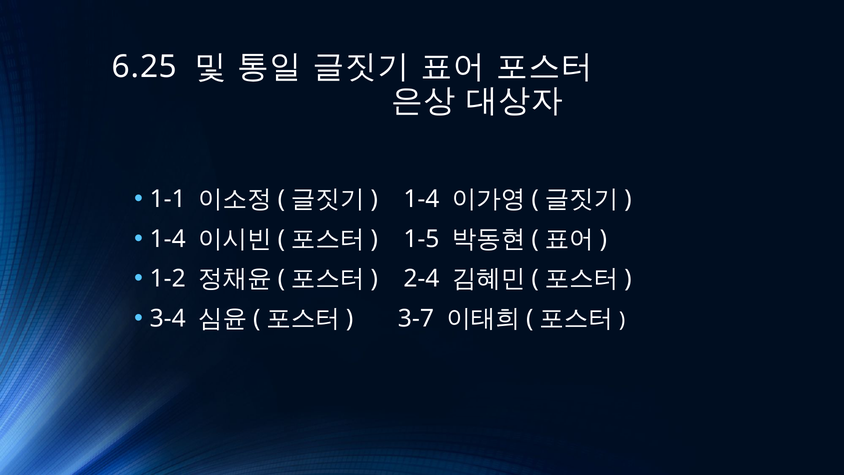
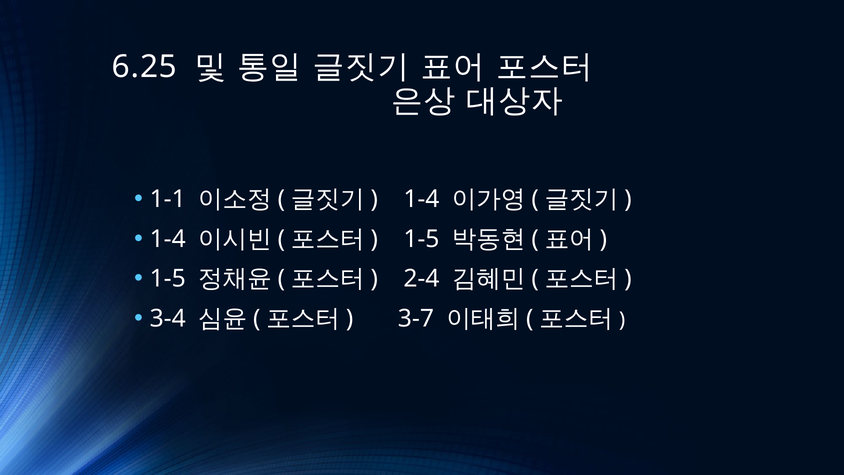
1-2 at (168, 279): 1-2 -> 1-5
